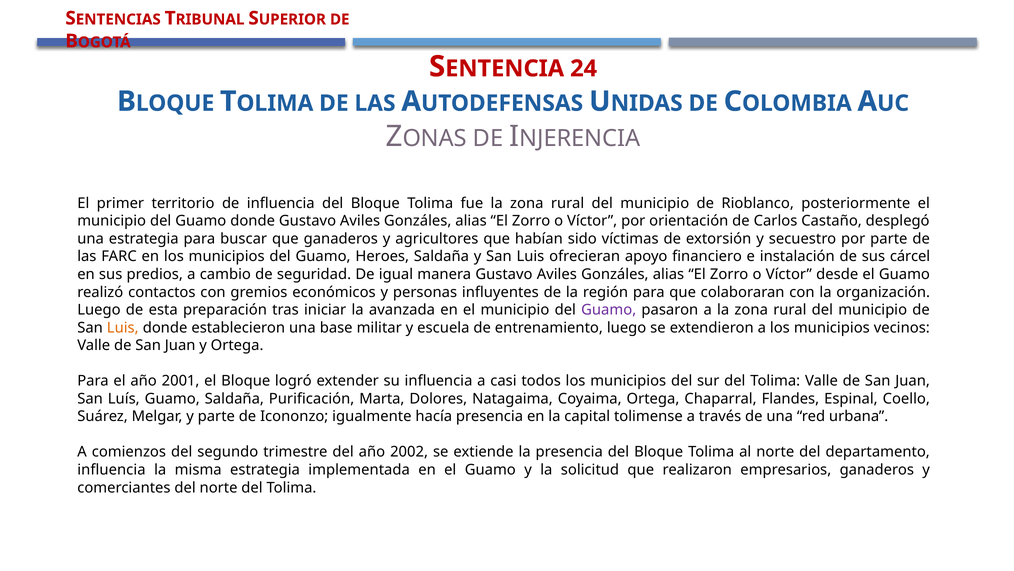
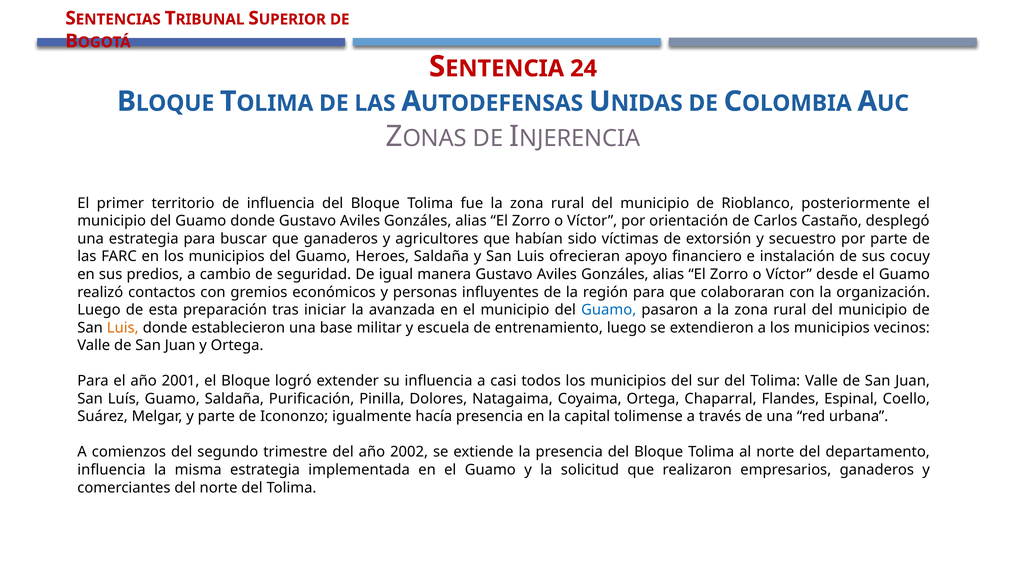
cárcel: cárcel -> cocuy
Guamo at (609, 310) colour: purple -> blue
Marta: Marta -> Pinilla
